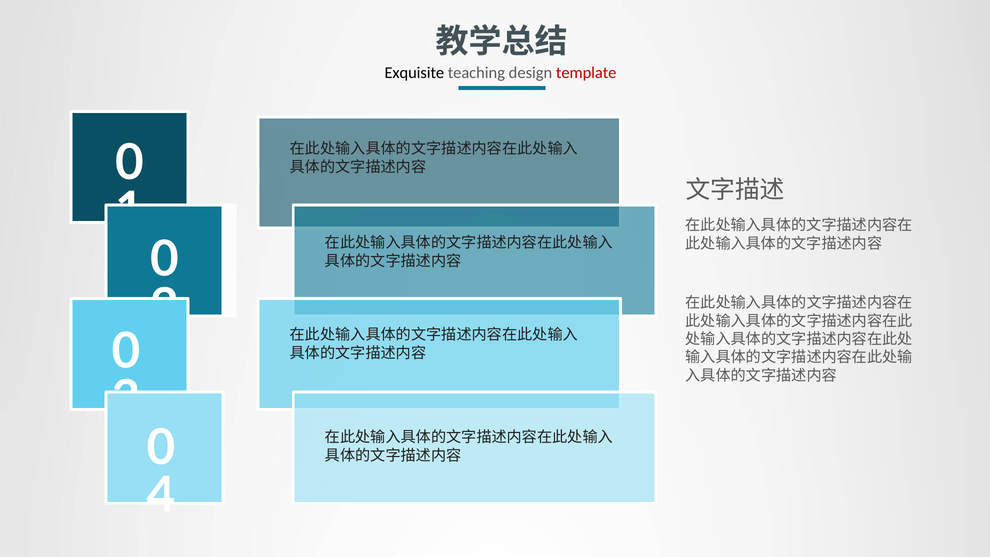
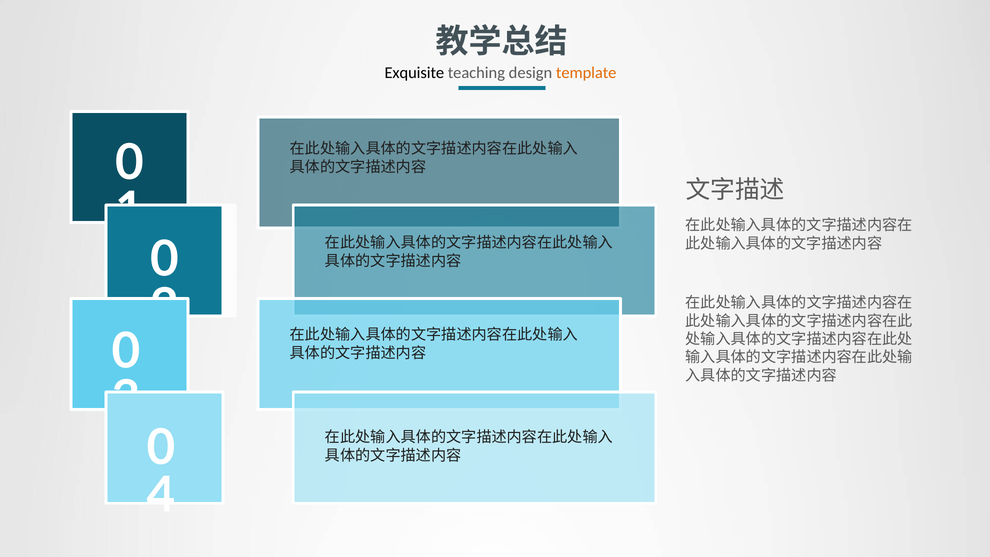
template colour: red -> orange
